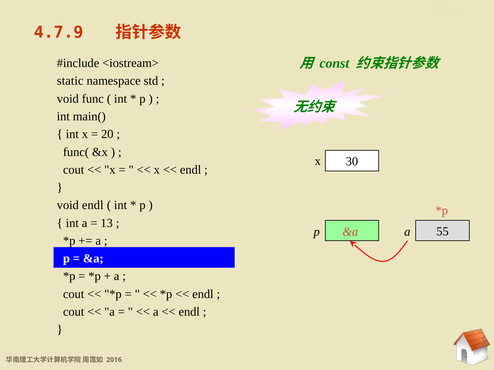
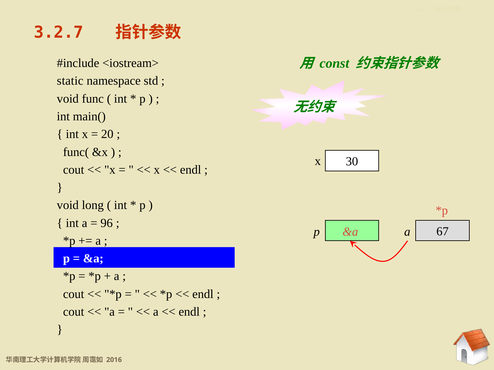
4.7.9: 4.7.9 -> 3.2.7
void endl: endl -> long
13: 13 -> 96
55: 55 -> 67
